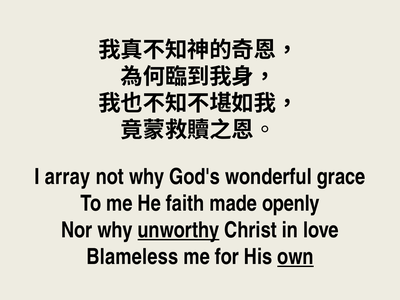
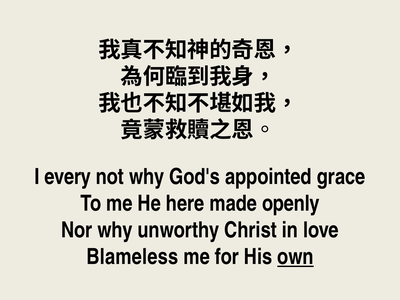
array: array -> every
wonderful: wonderful -> appointed
faith: faith -> here
unworthy underline: present -> none
